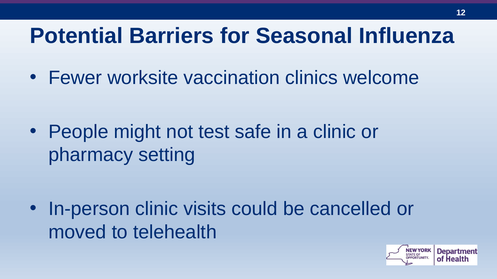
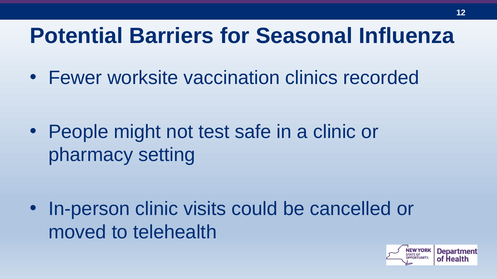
welcome: welcome -> recorded
